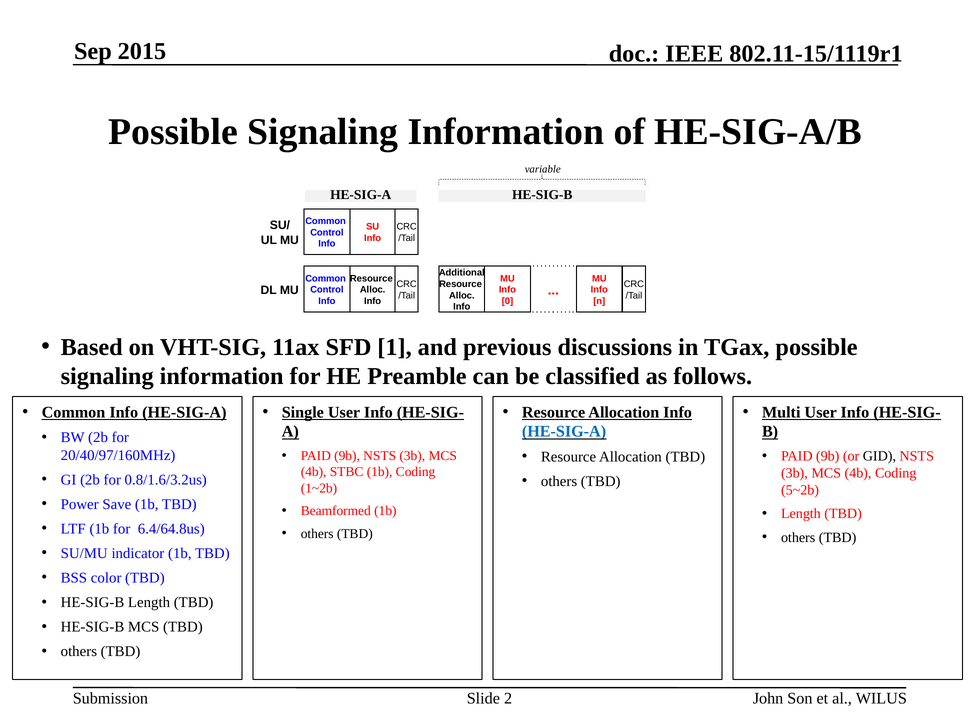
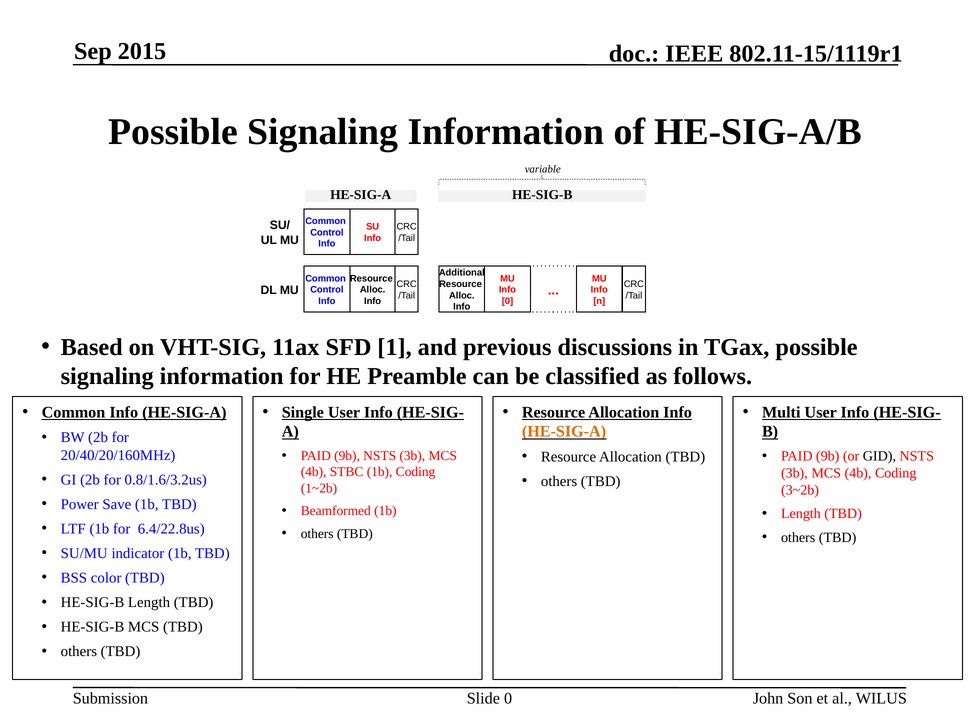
HE-SIG-A at (564, 432) colour: blue -> orange
20/40/97/160MHz: 20/40/97/160MHz -> 20/40/20/160MHz
5~2b: 5~2b -> 3~2b
6.4/64.8us: 6.4/64.8us -> 6.4/22.8us
Slide 2: 2 -> 0
